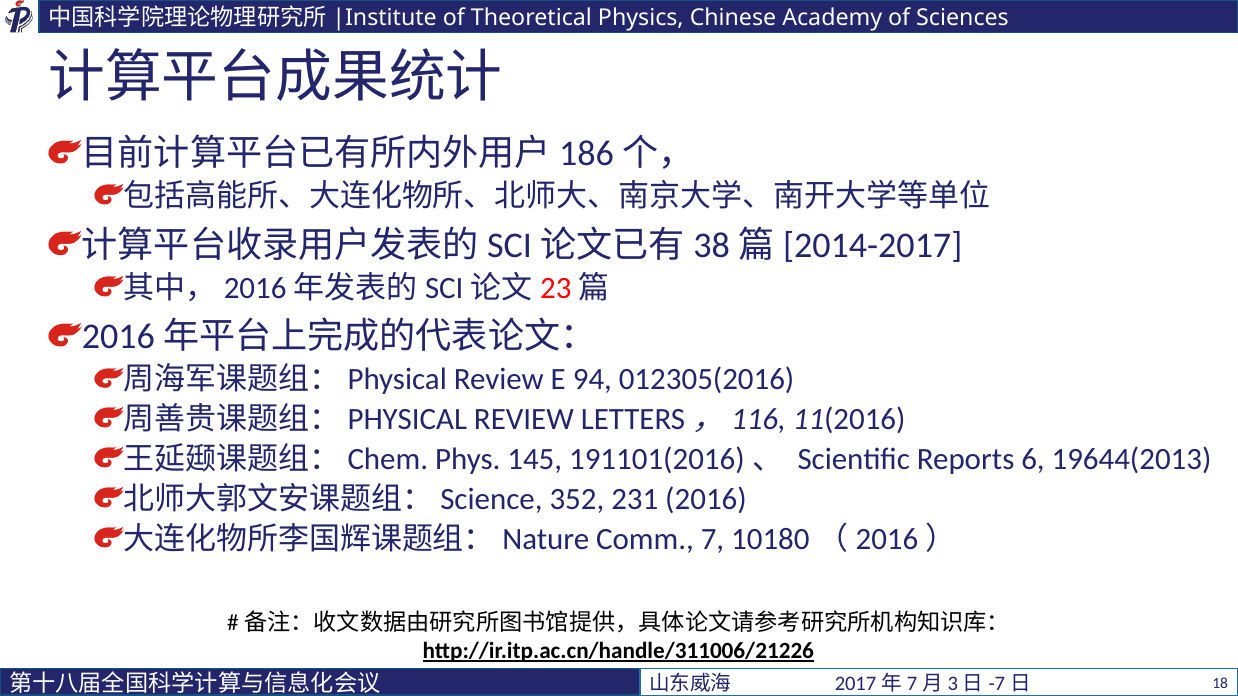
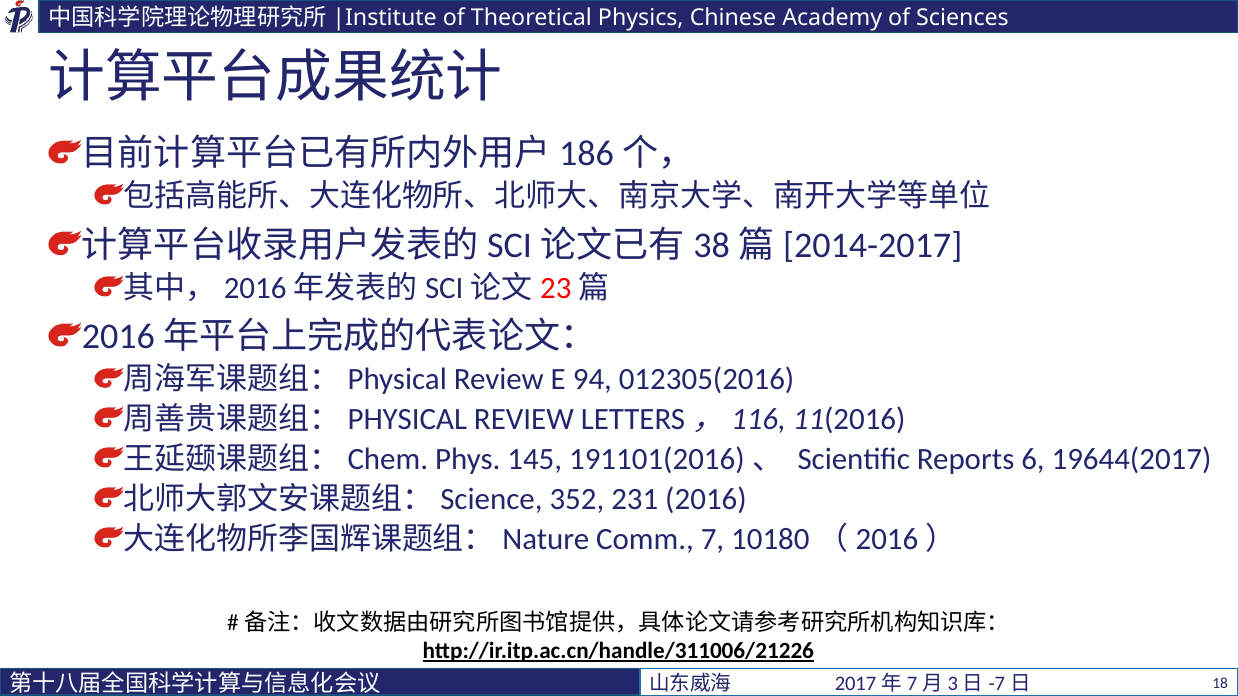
19644(2013: 19644(2013 -> 19644(2017
